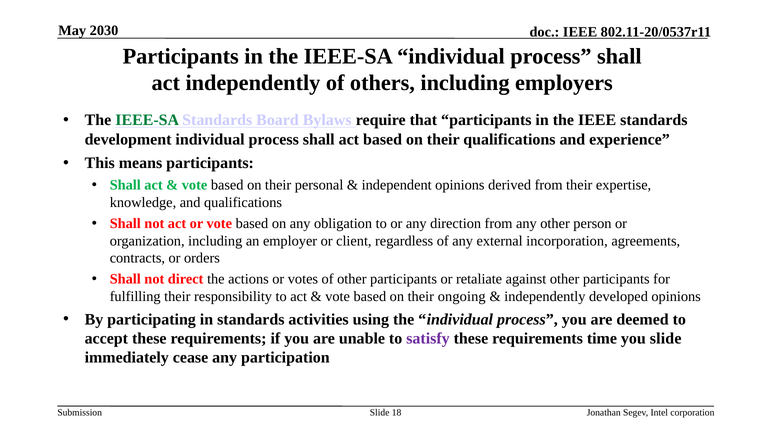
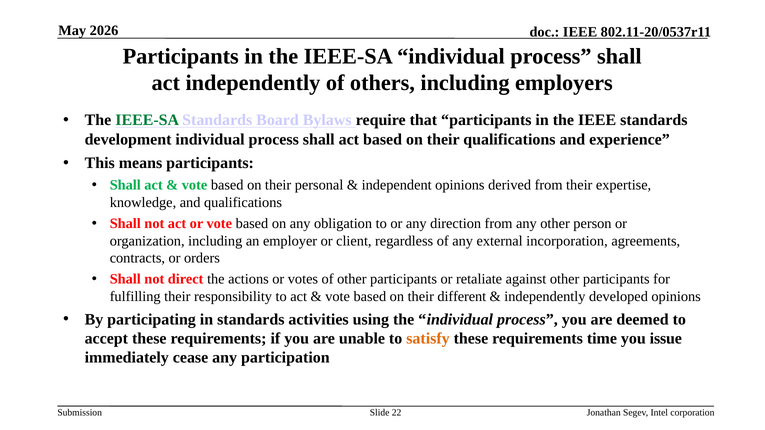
2030: 2030 -> 2026
ongoing: ongoing -> different
satisfy colour: purple -> orange
you slide: slide -> issue
18: 18 -> 22
